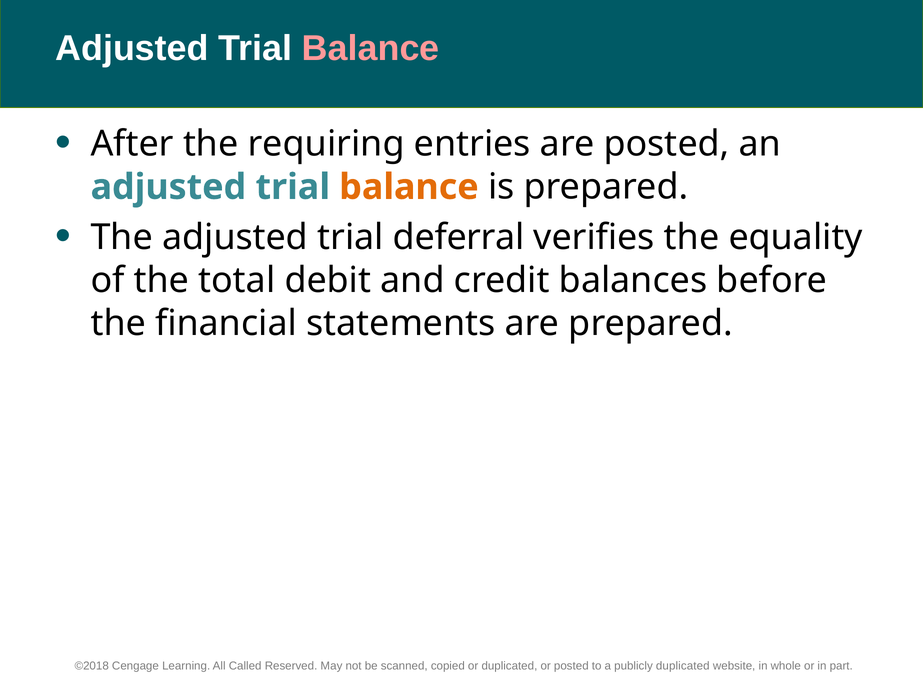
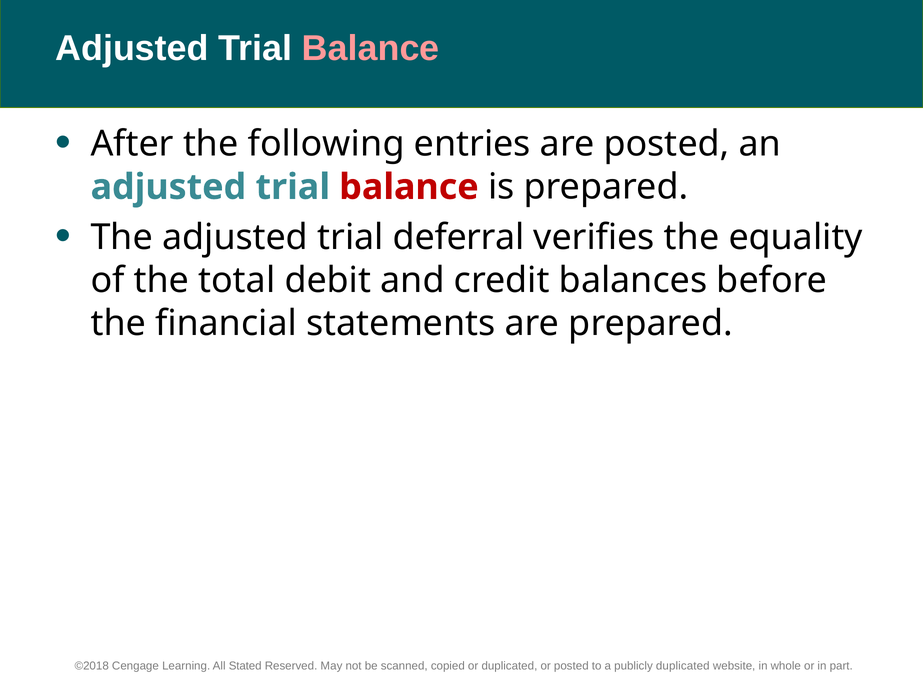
requiring: requiring -> following
balance at (409, 187) colour: orange -> red
Called: Called -> Stated
